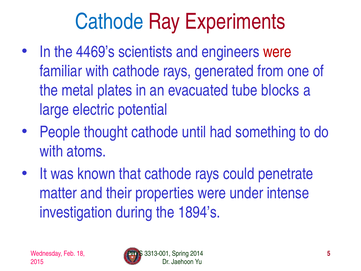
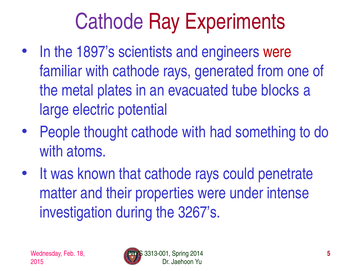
Cathode at (109, 22) colour: blue -> purple
4469’s: 4469’s -> 1897’s
cathode until: until -> with
1894’s: 1894’s -> 3267’s
